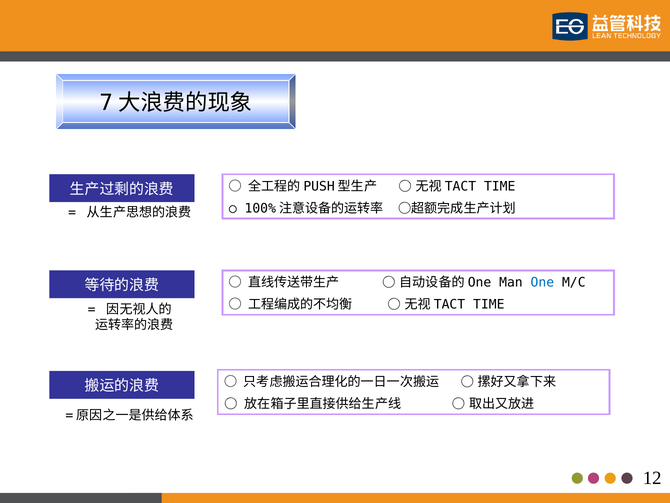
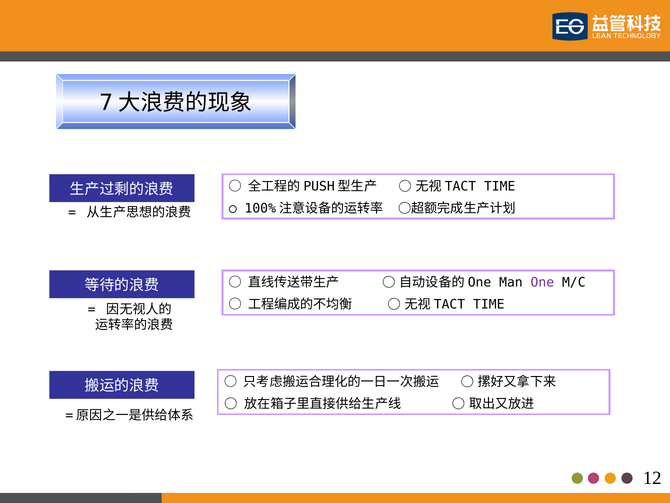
One colour: blue -> purple
